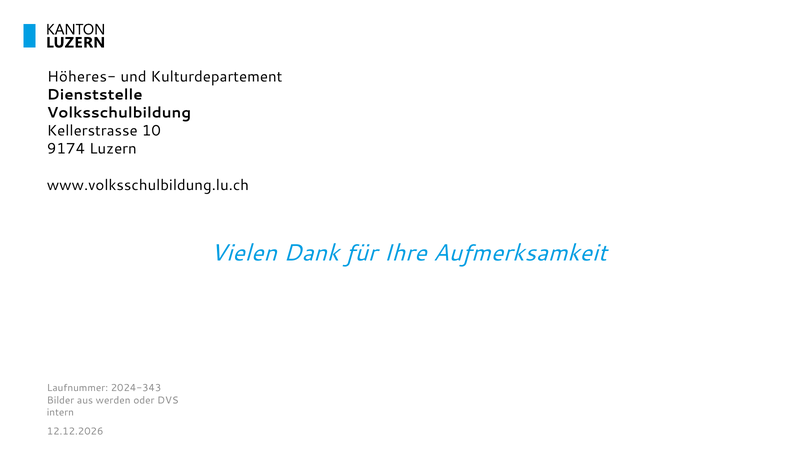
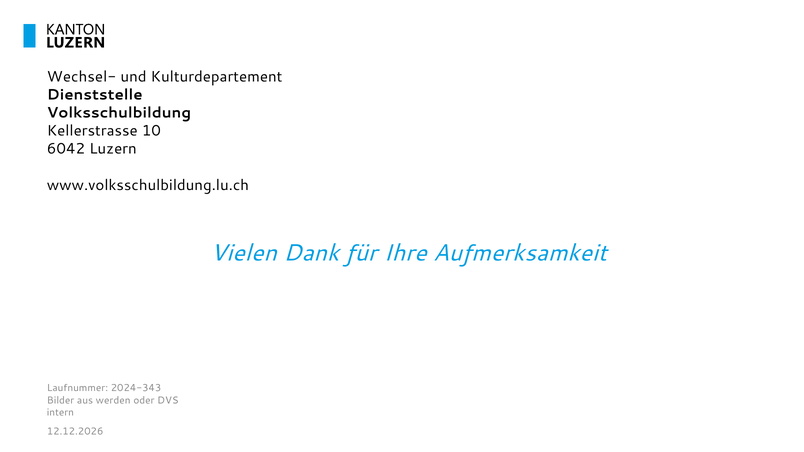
Höheres-: Höheres- -> Wechsel-
9174: 9174 -> 6042
